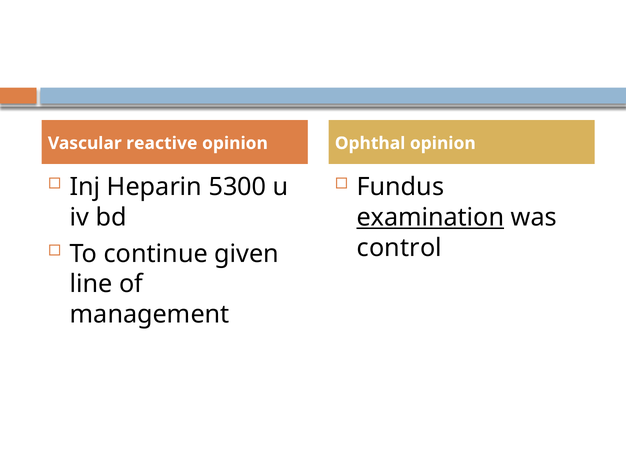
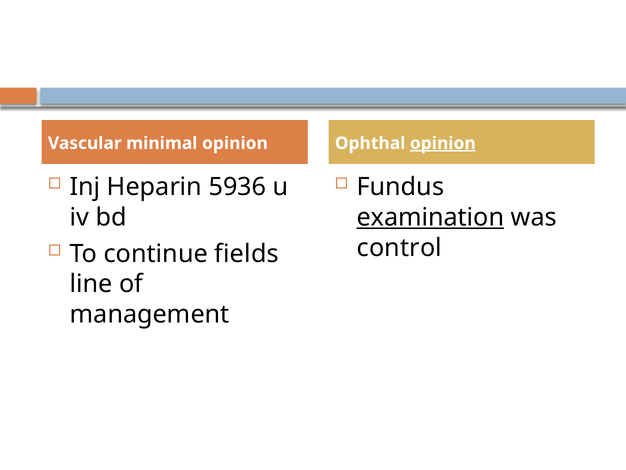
reactive: reactive -> minimal
opinion at (443, 143) underline: none -> present
5300: 5300 -> 5936
given: given -> fields
